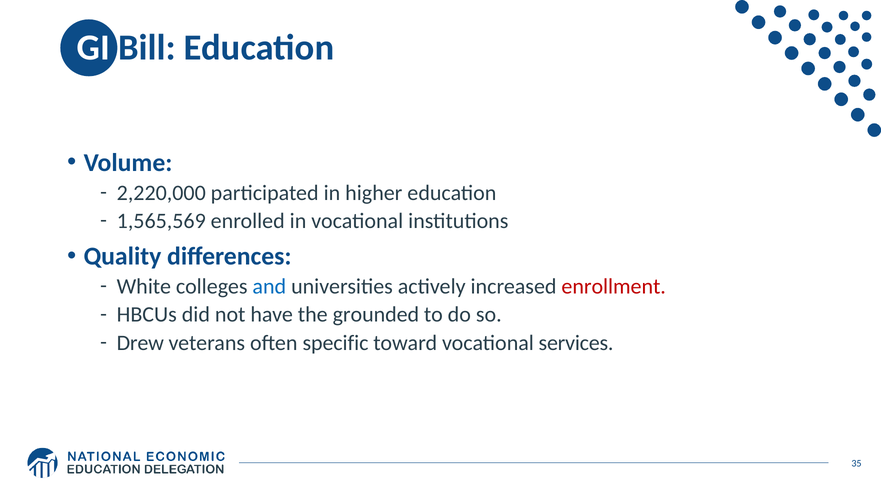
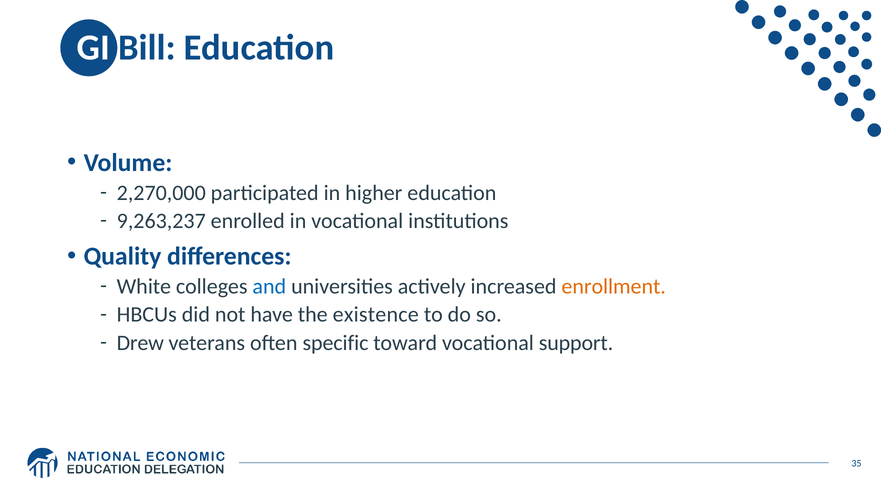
2,220,000: 2,220,000 -> 2,270,000
1,565,569: 1,565,569 -> 9,263,237
enrollment colour: red -> orange
grounded: grounded -> existence
services: services -> support
